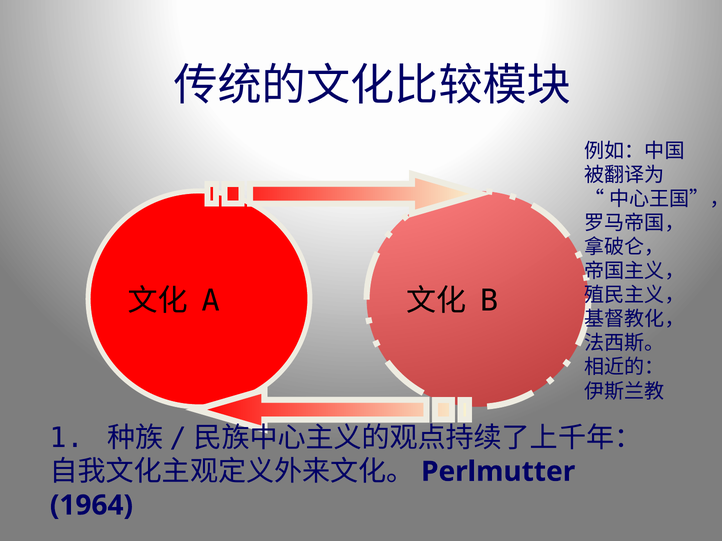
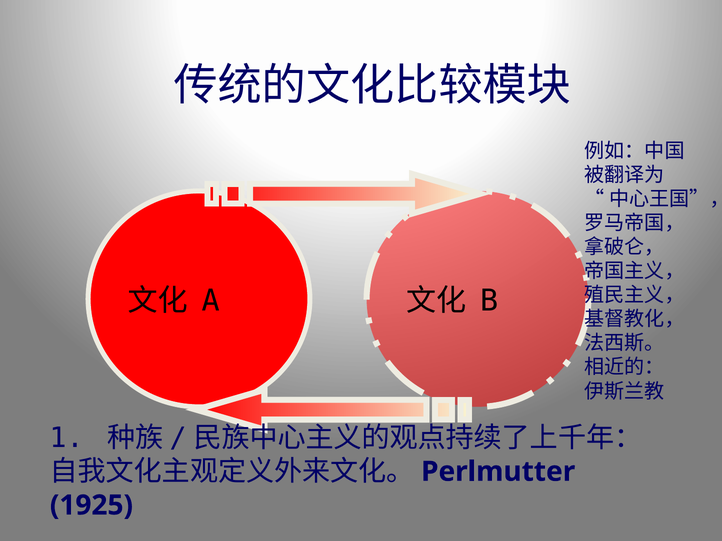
1964: 1964 -> 1925
